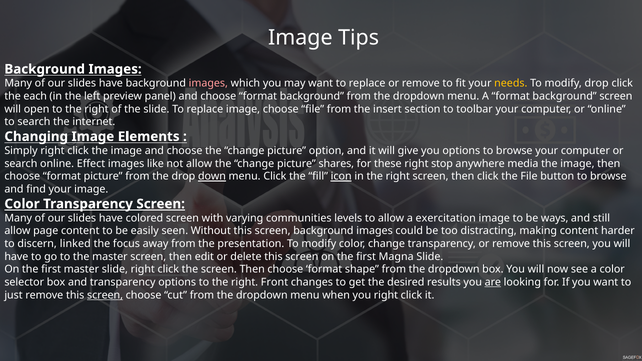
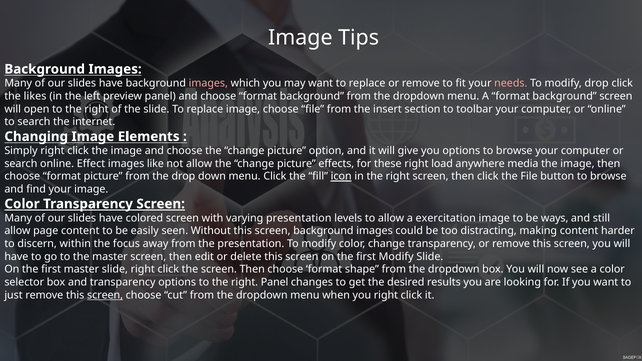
needs colour: yellow -> pink
each: each -> likes
shares: shares -> effects
stop: stop -> load
down underline: present -> none
varying communities: communities -> presentation
linked: linked -> within
first Magna: Magna -> Modify
right Front: Front -> Panel
are underline: present -> none
